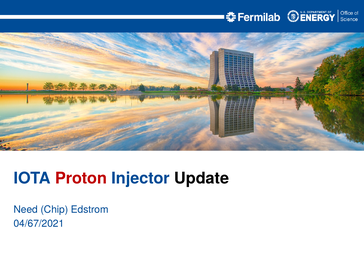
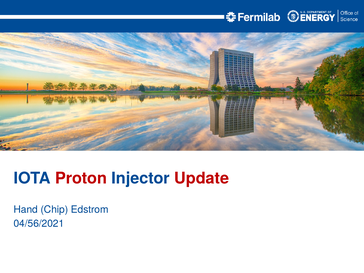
Update colour: black -> red
Need: Need -> Hand
04/67/2021: 04/67/2021 -> 04/56/2021
